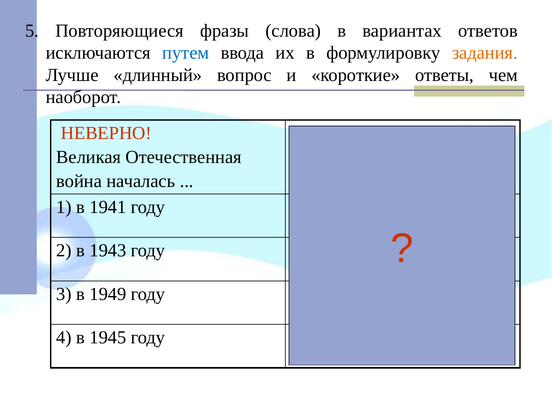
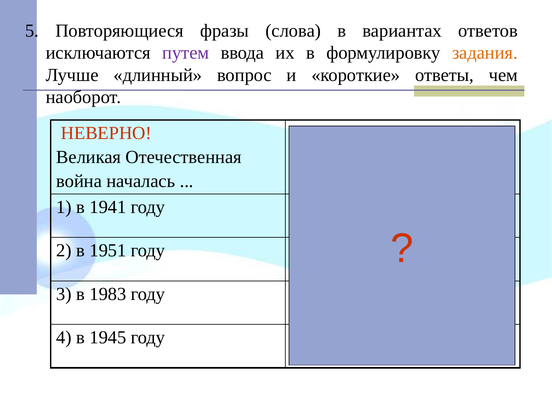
путем colour: blue -> purple
в 1943: 1943 -> 1951
1949: 1949 -> 1983
